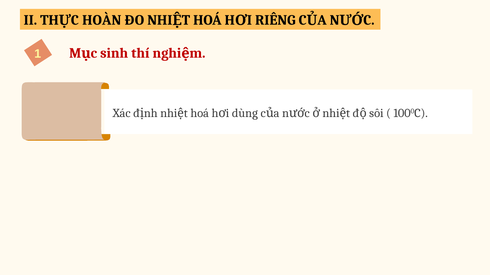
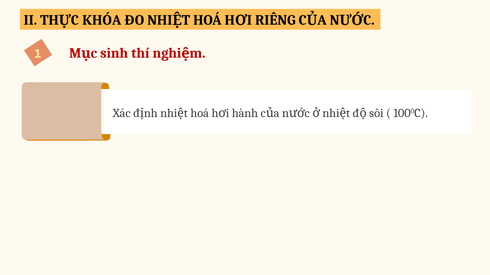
HOÀN: HOÀN -> KHÓA
dùng: dùng -> hành
